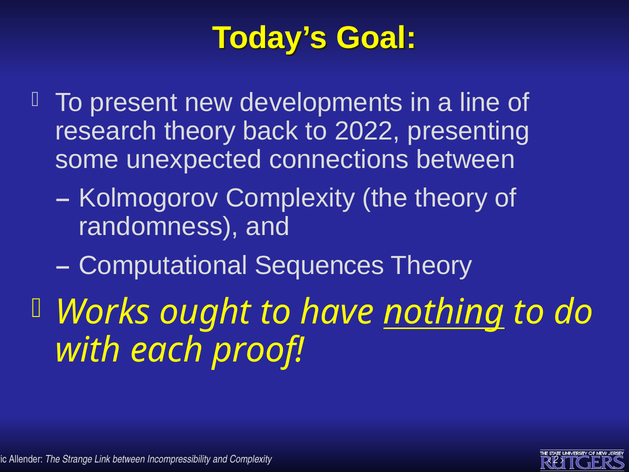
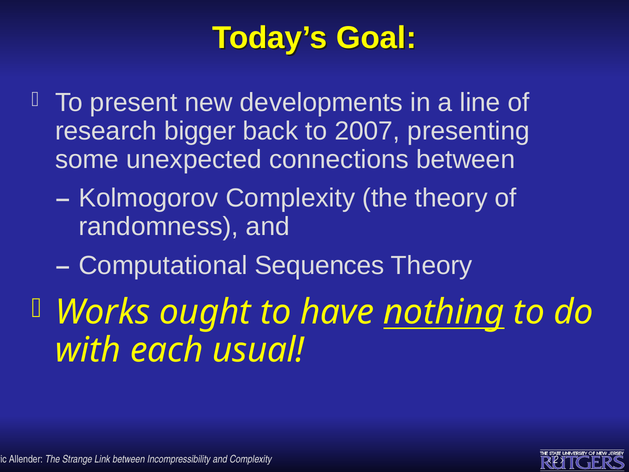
research theory: theory -> bigger
2022: 2022 -> 2007
proof: proof -> usual
